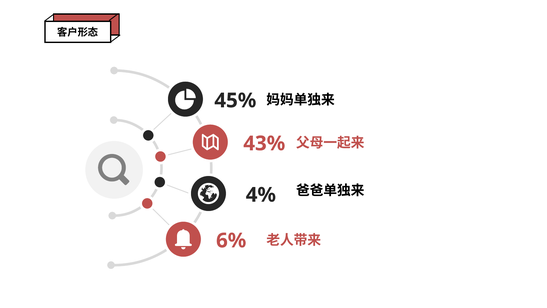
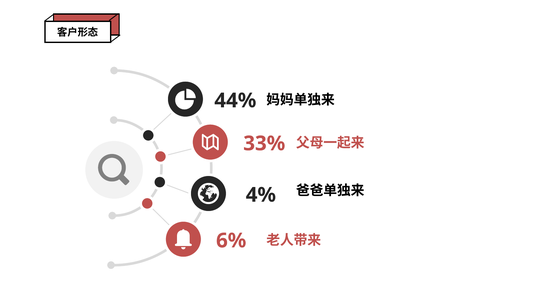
45%: 45% -> 44%
43%: 43% -> 33%
